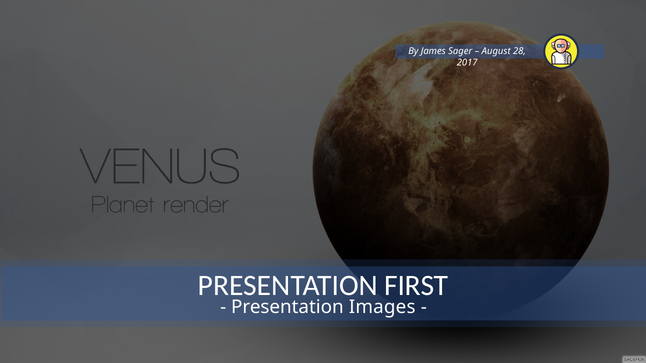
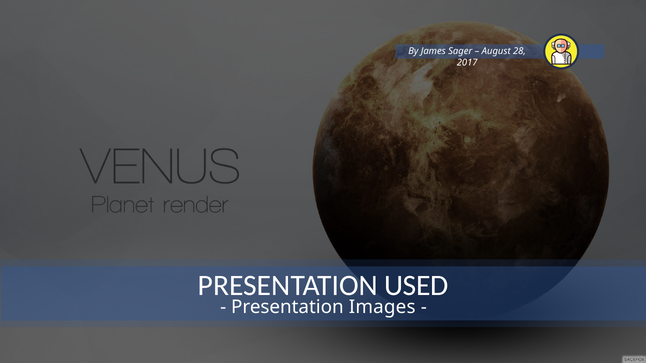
FIRST: FIRST -> USED
